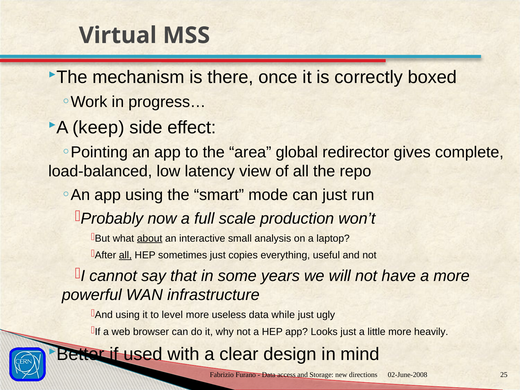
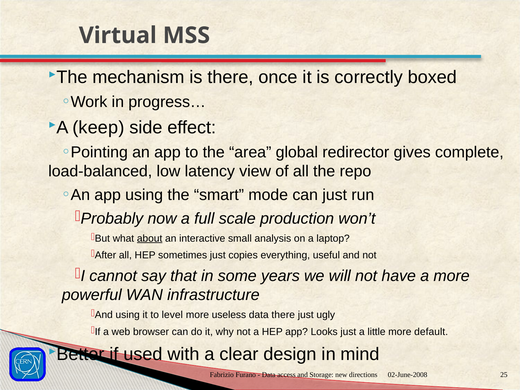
all at (125, 255) underline: present -> none
data while: while -> there
heavily: heavily -> default
